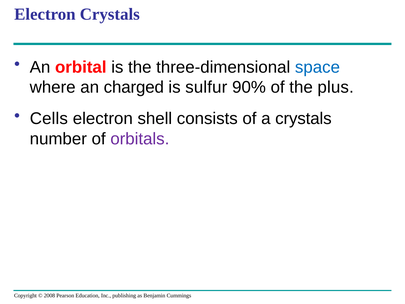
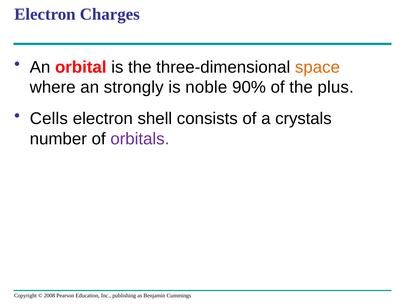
Electron Crystals: Crystals -> Charges
space colour: blue -> orange
charged: charged -> strongly
sulfur: sulfur -> noble
